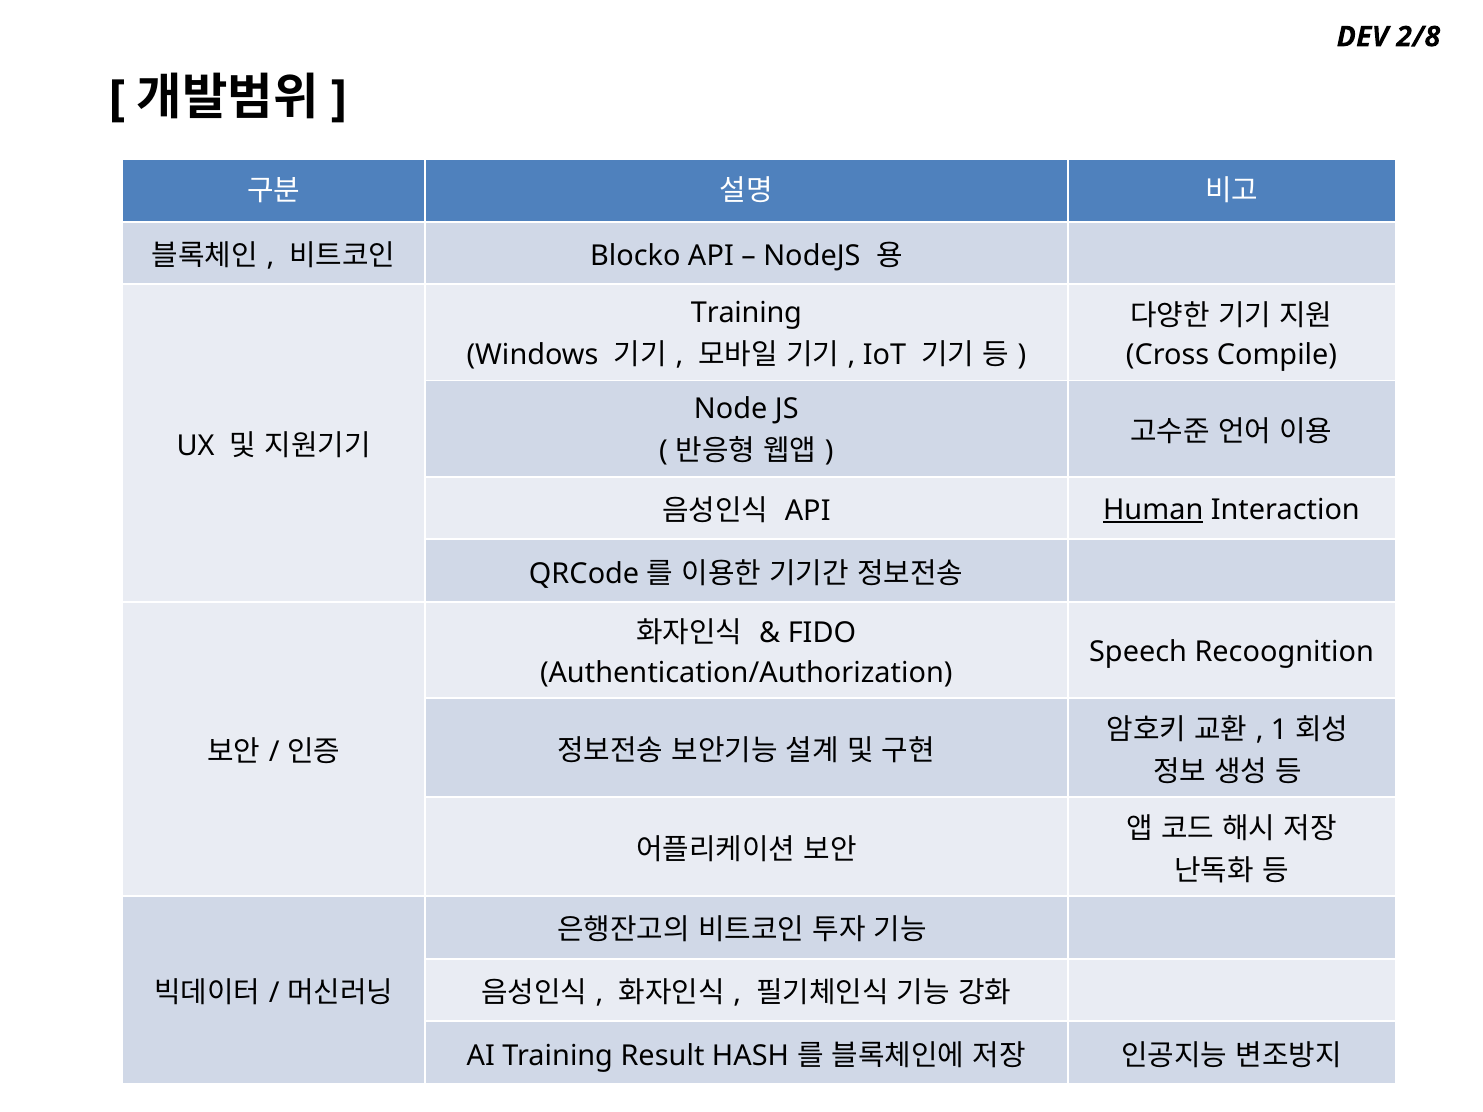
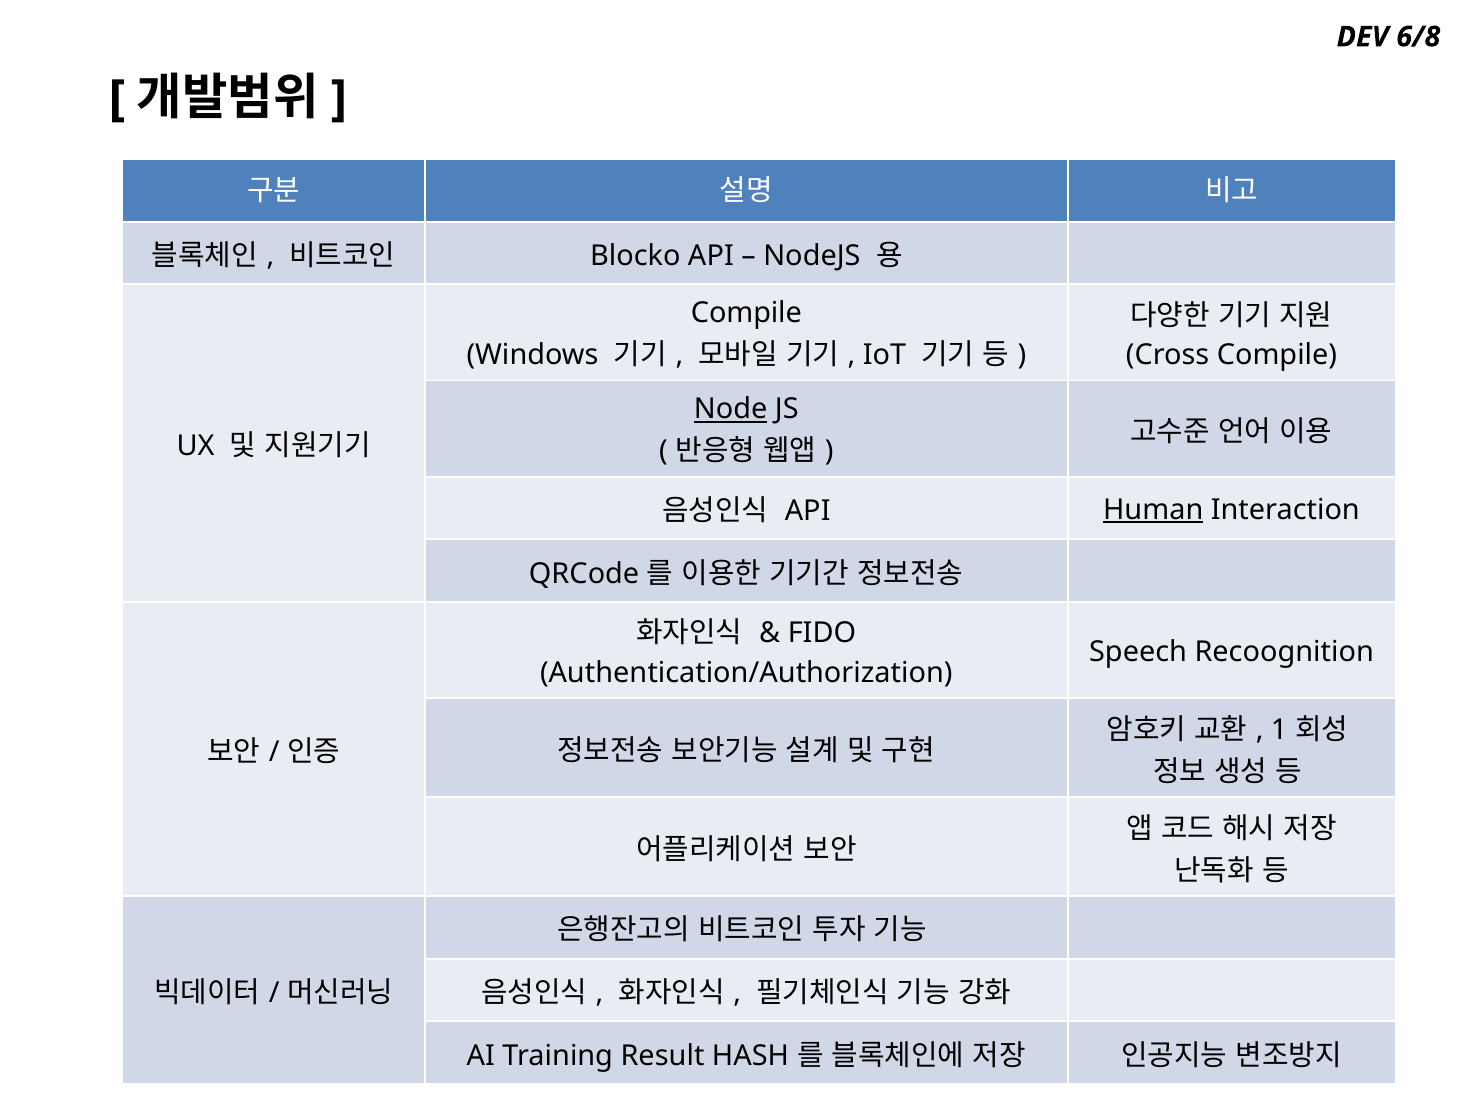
2/8: 2/8 -> 6/8
Training at (746, 313): Training -> Compile
Node underline: none -> present
